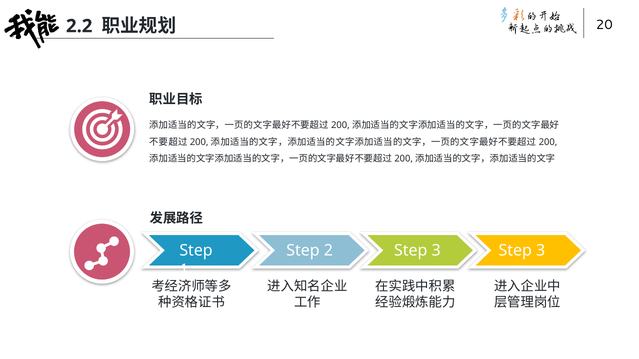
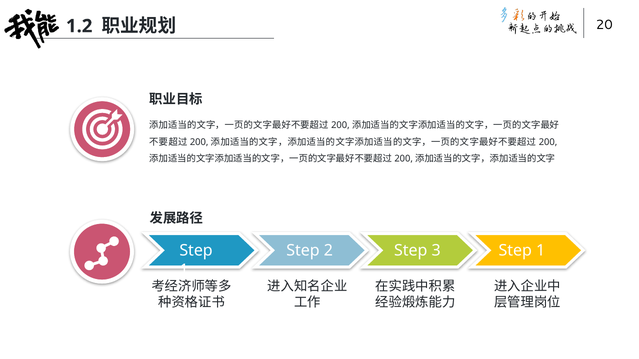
2.2: 2.2 -> 1.2
3 Step 3: 3 -> 1
